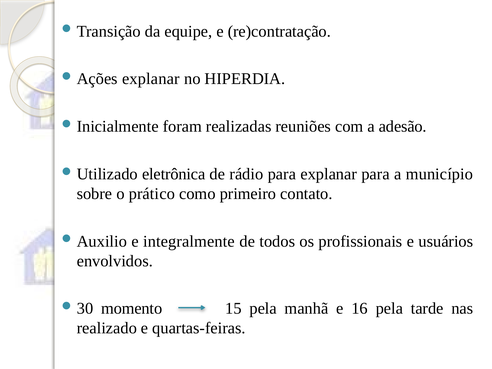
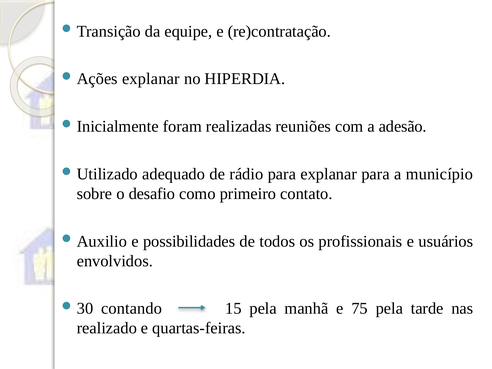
eletrônica: eletrônica -> adequado
prático: prático -> desafio
integralmente: integralmente -> possibilidades
momento: momento -> contando
16: 16 -> 75
